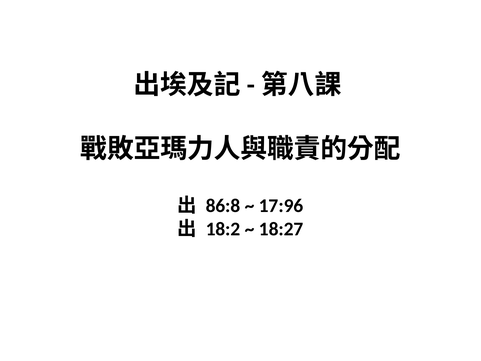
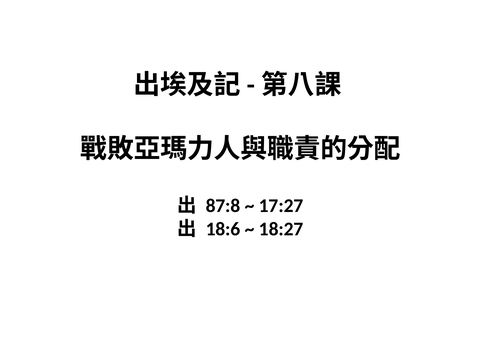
86:8: 86:8 -> 87:8
17:96: 17:96 -> 17:27
18:2: 18:2 -> 18:6
